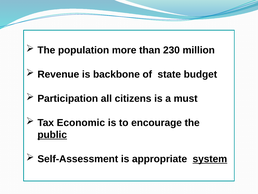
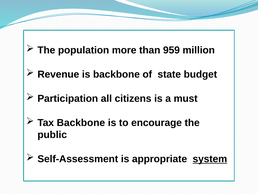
230: 230 -> 959
Tax Economic: Economic -> Backbone
public underline: present -> none
